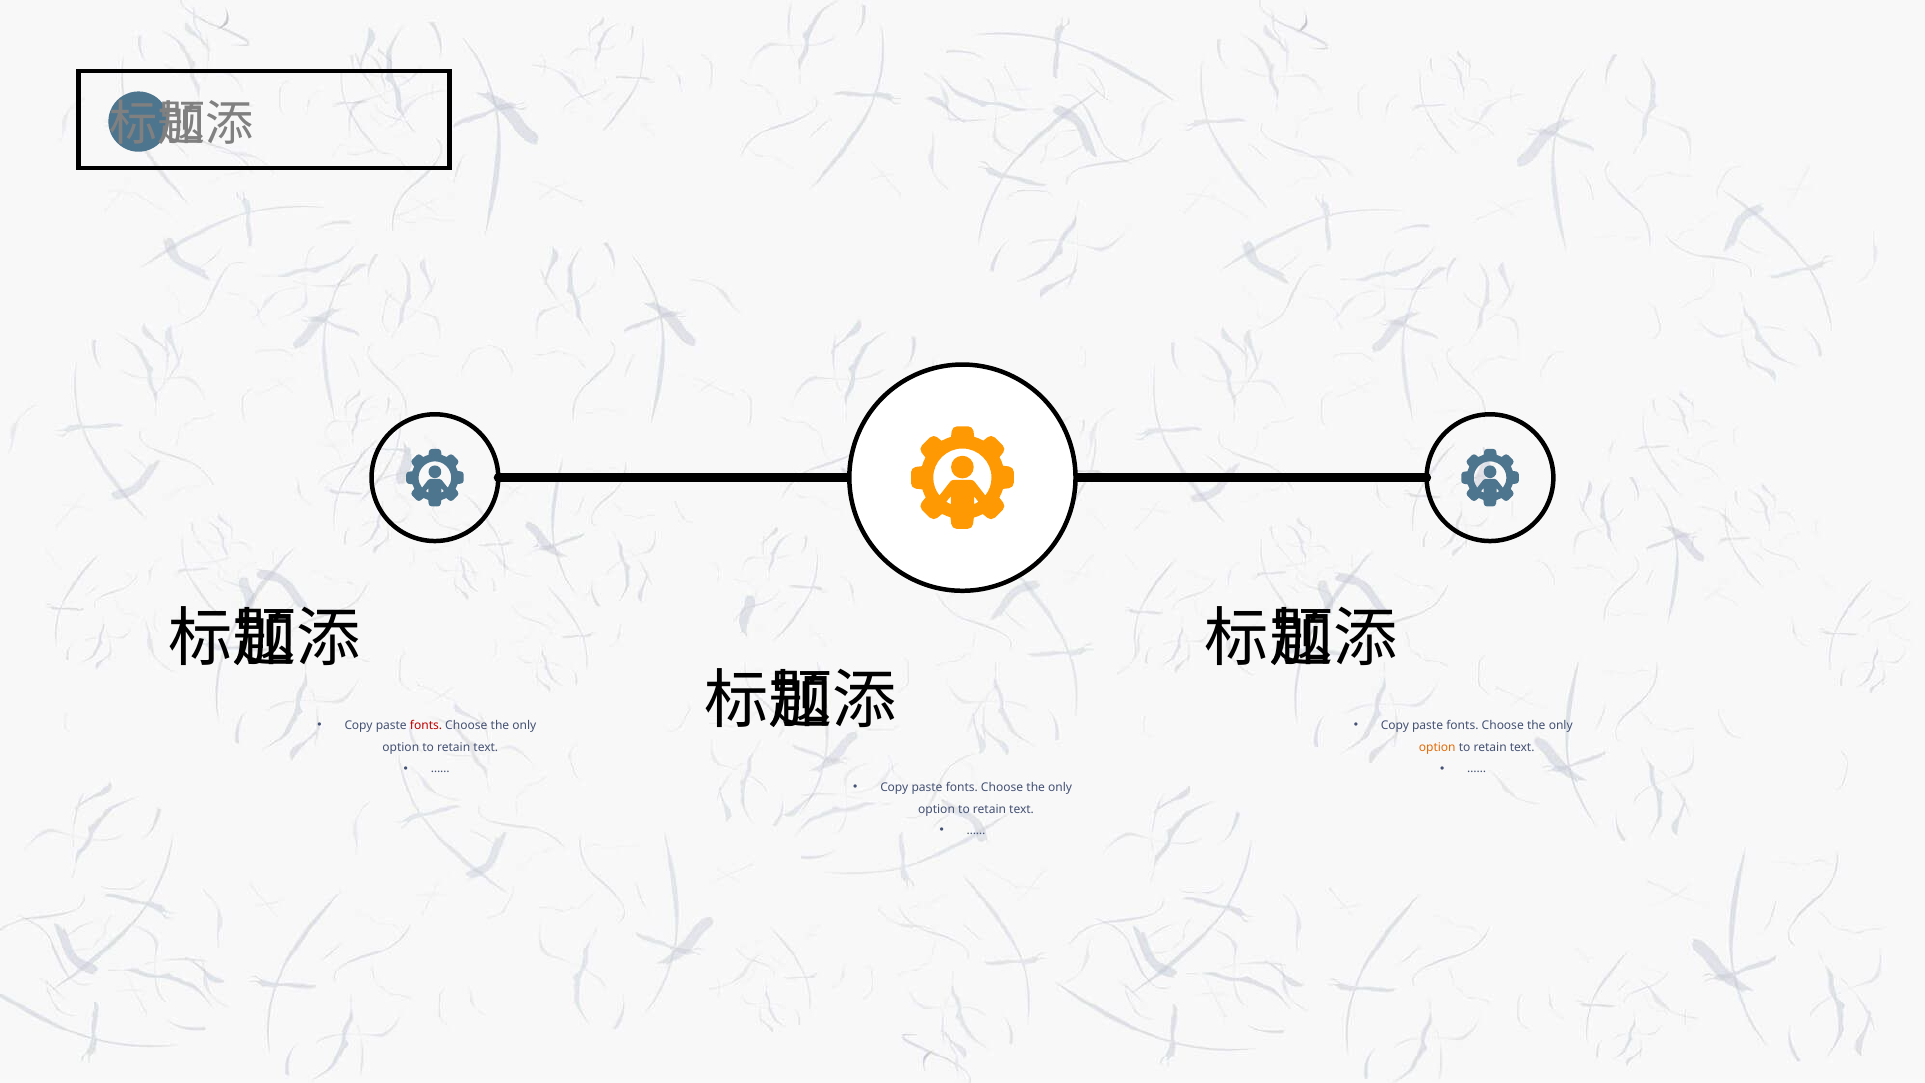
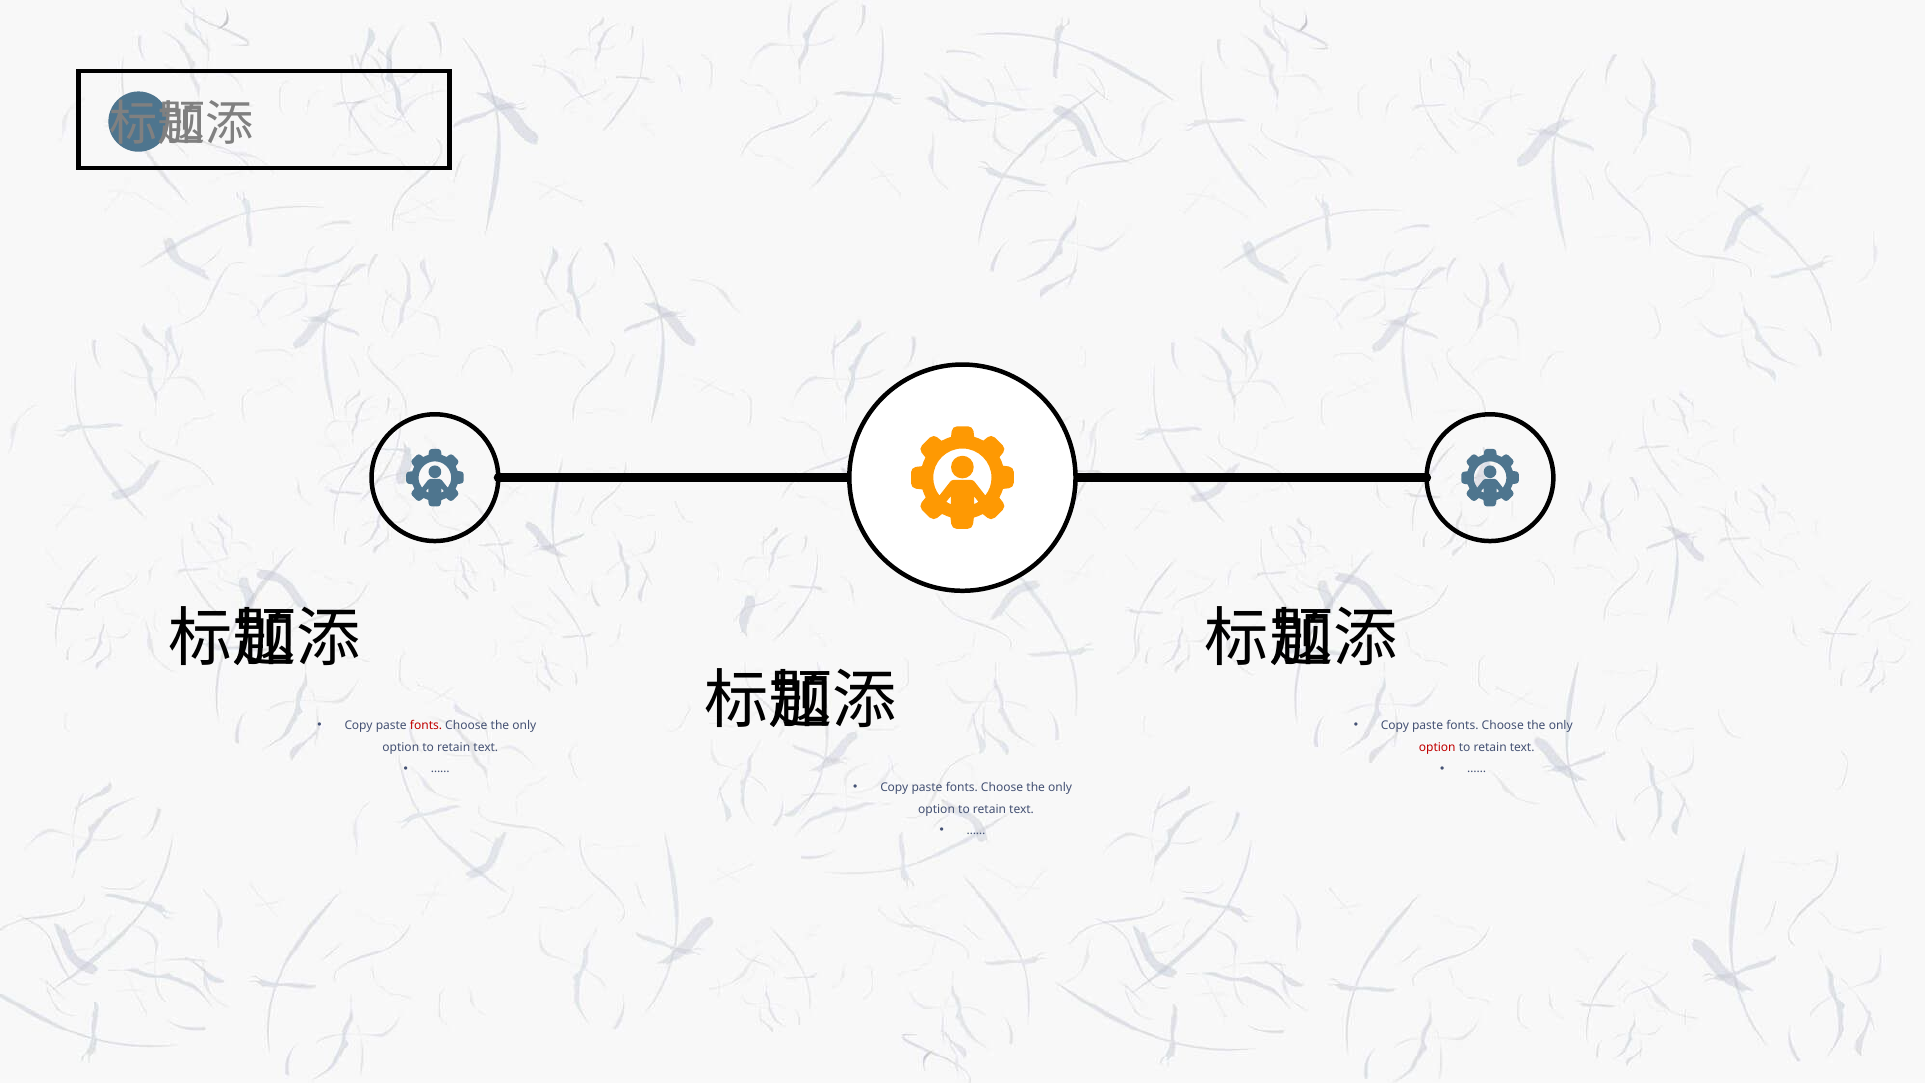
option at (1437, 747) colour: orange -> red
